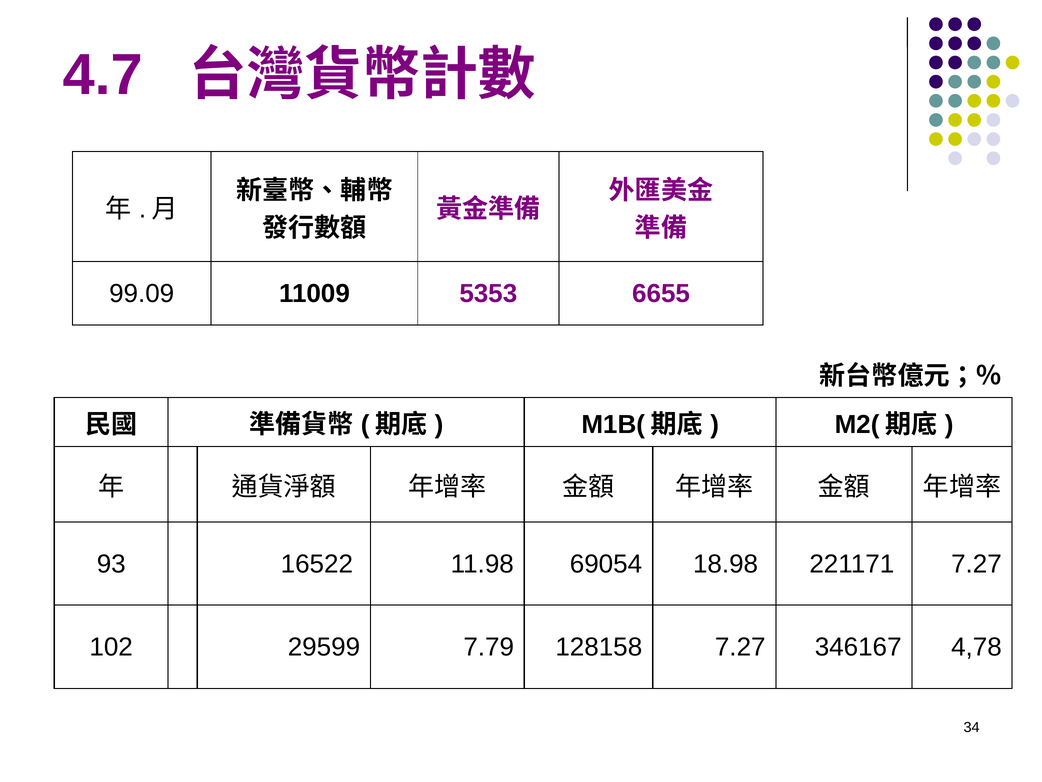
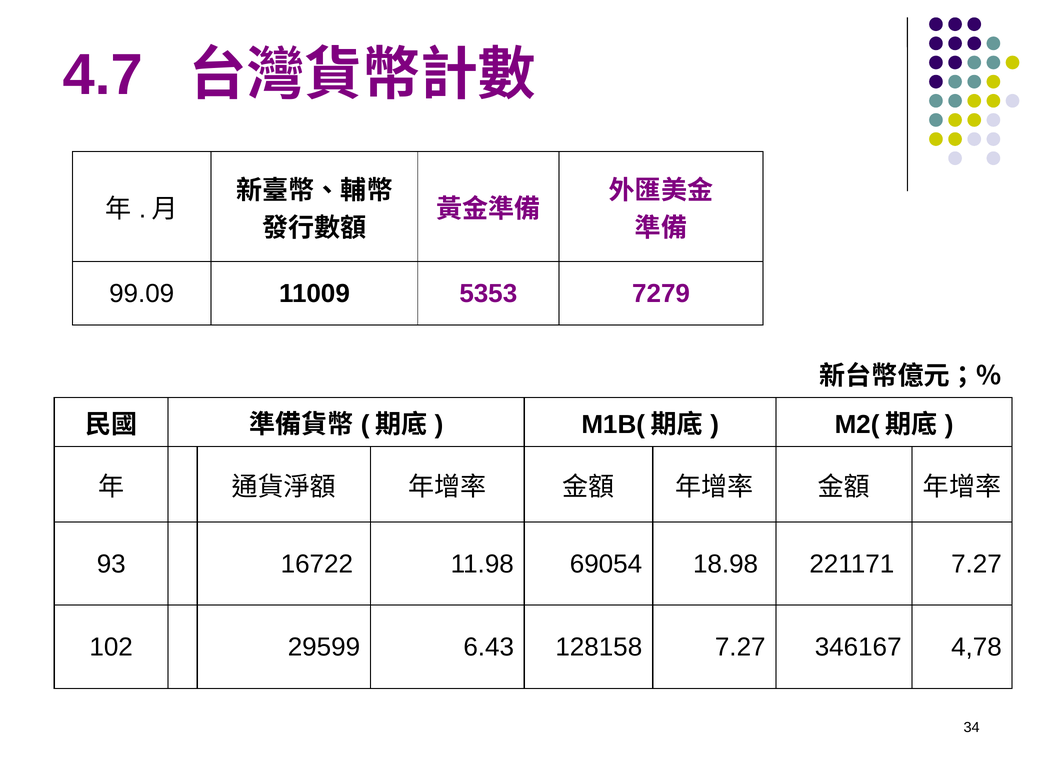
6655: 6655 -> 7279
16522: 16522 -> 16722
7.79: 7.79 -> 6.43
